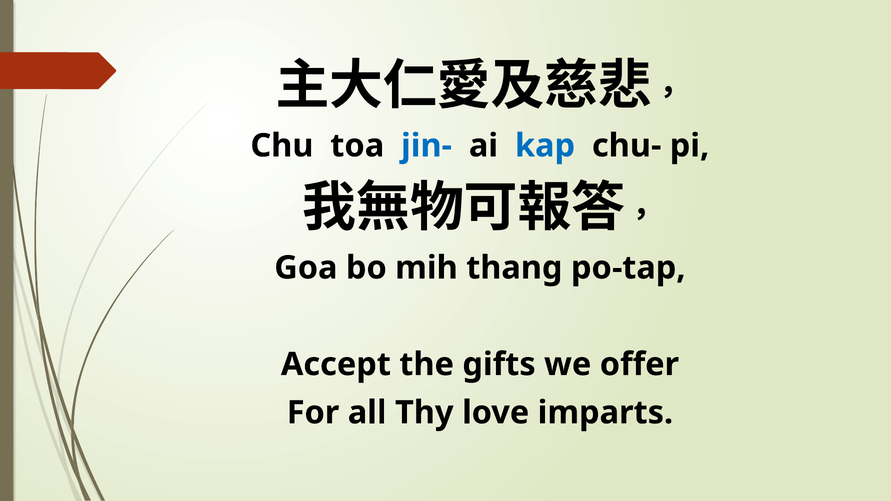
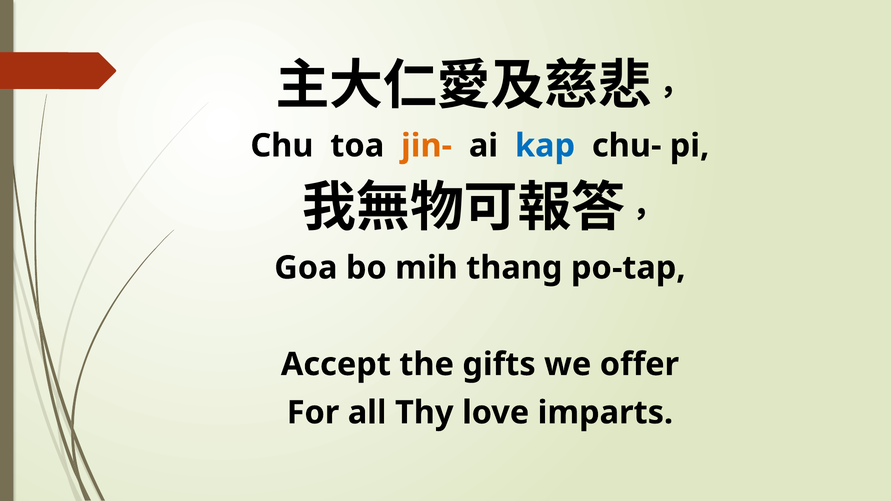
jin- colour: blue -> orange
